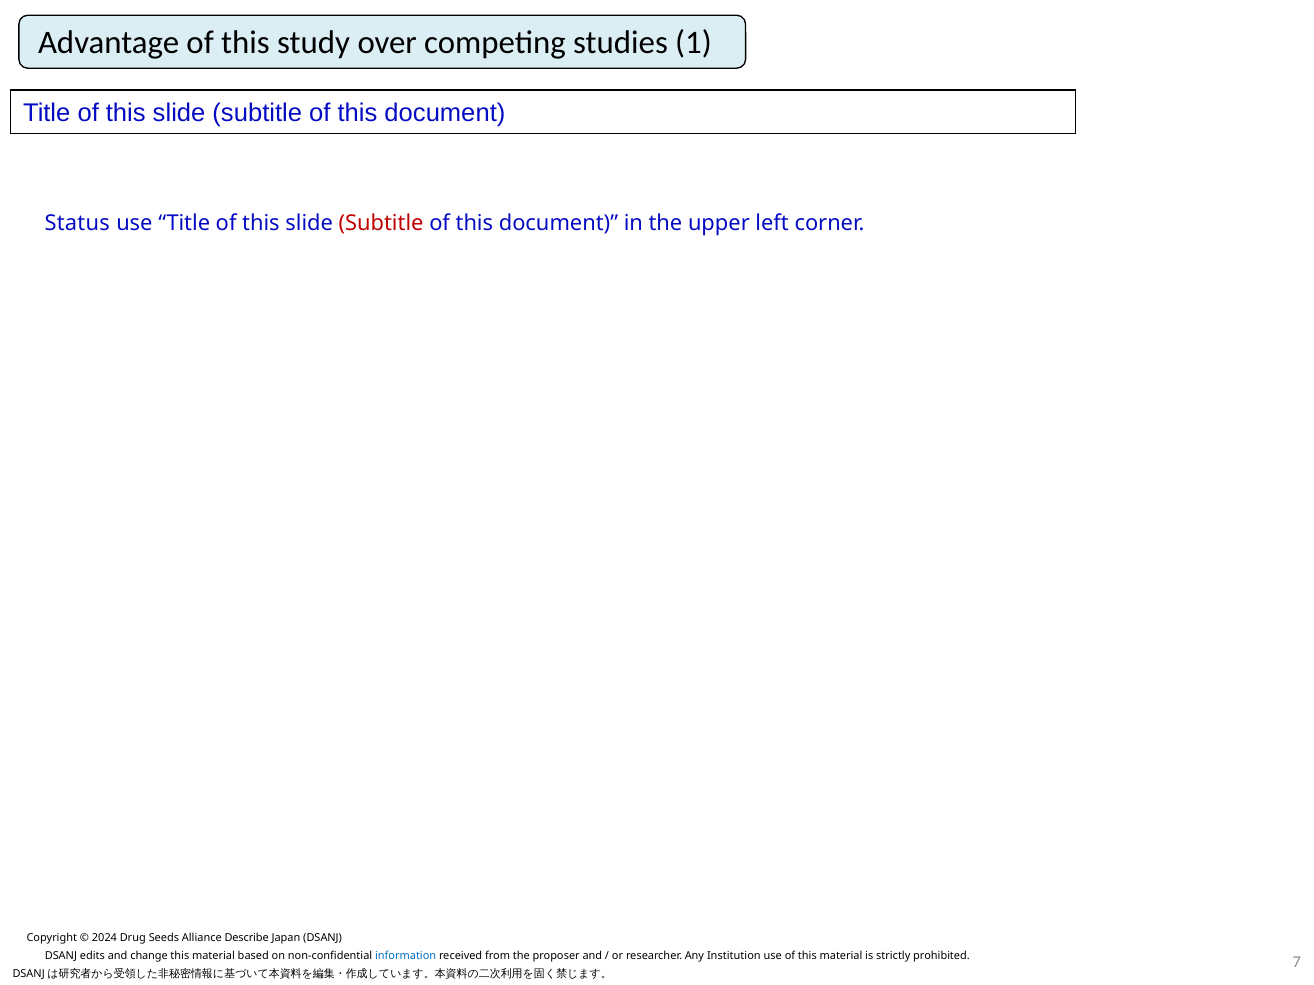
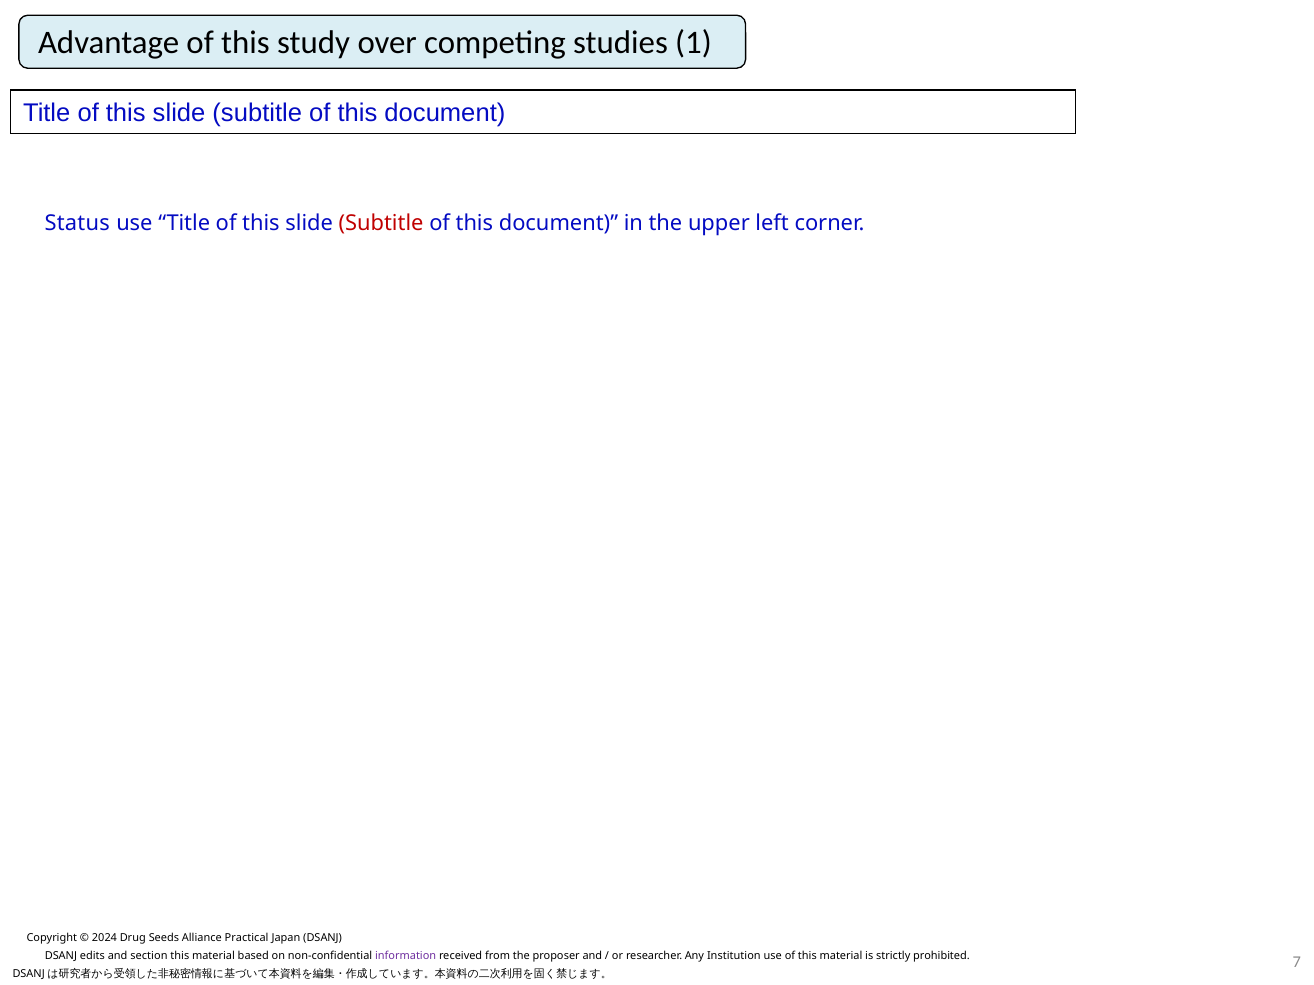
Describe: Describe -> Practical
change: change -> section
information colour: blue -> purple
